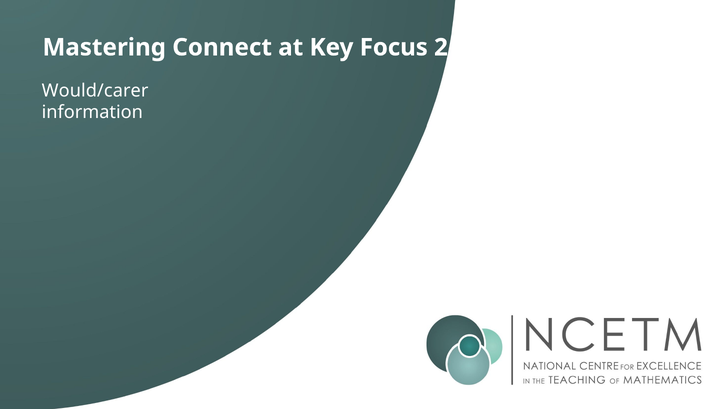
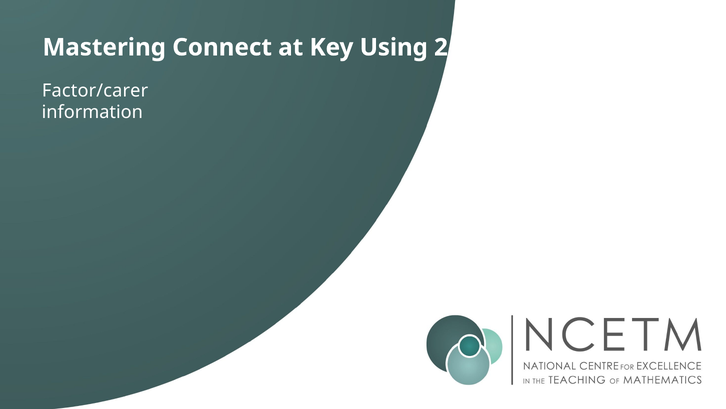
Focus: Focus -> Using
Would/carer: Would/carer -> Factor/carer
